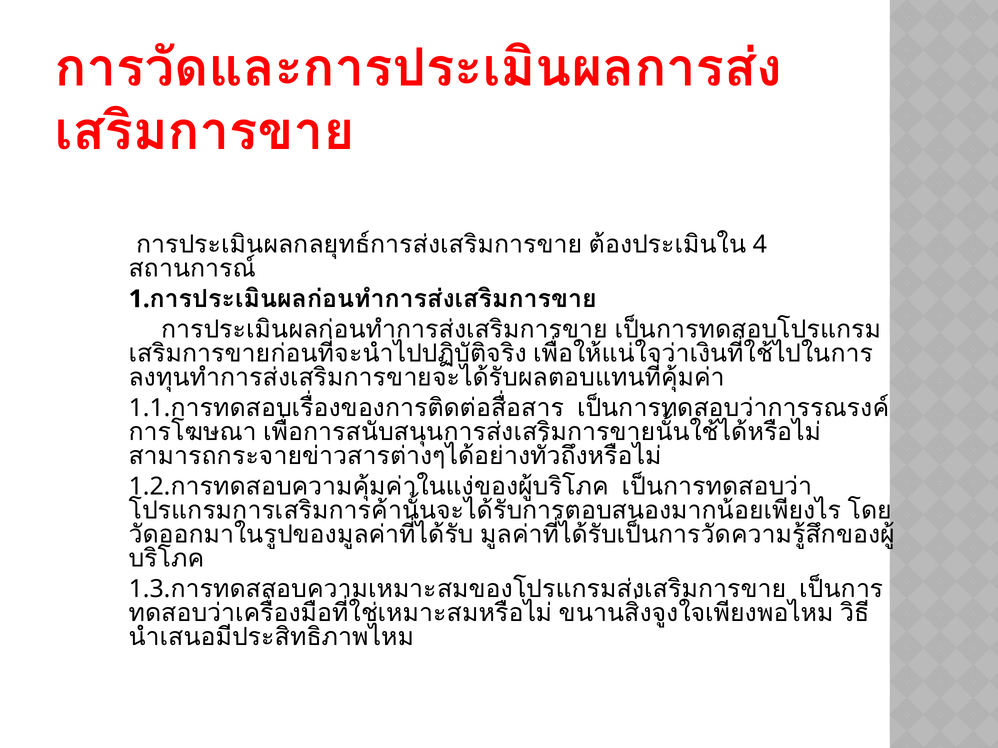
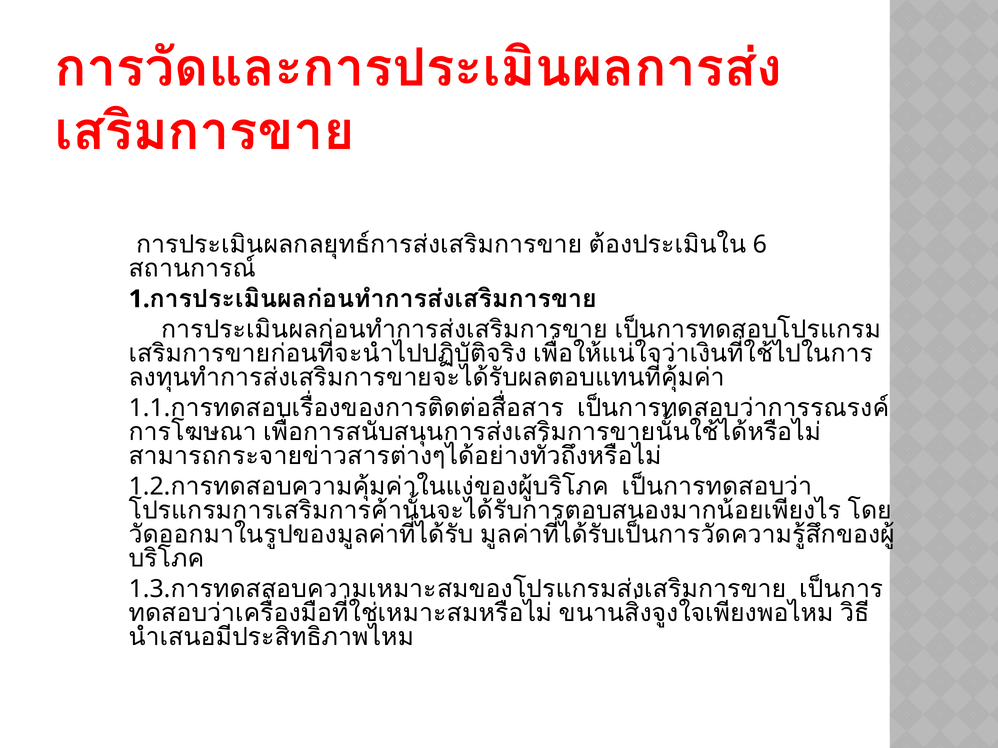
4: 4 -> 6
